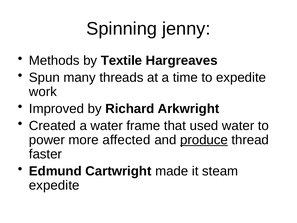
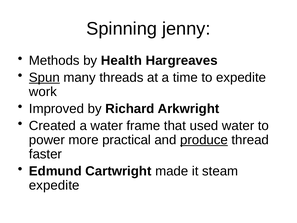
Textile: Textile -> Health
Spun underline: none -> present
affected: affected -> practical
